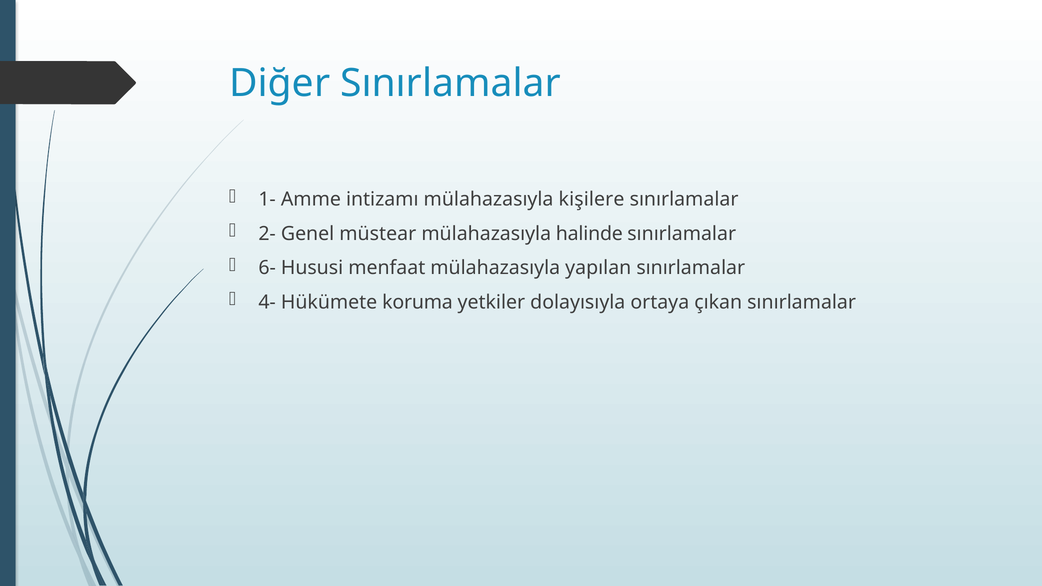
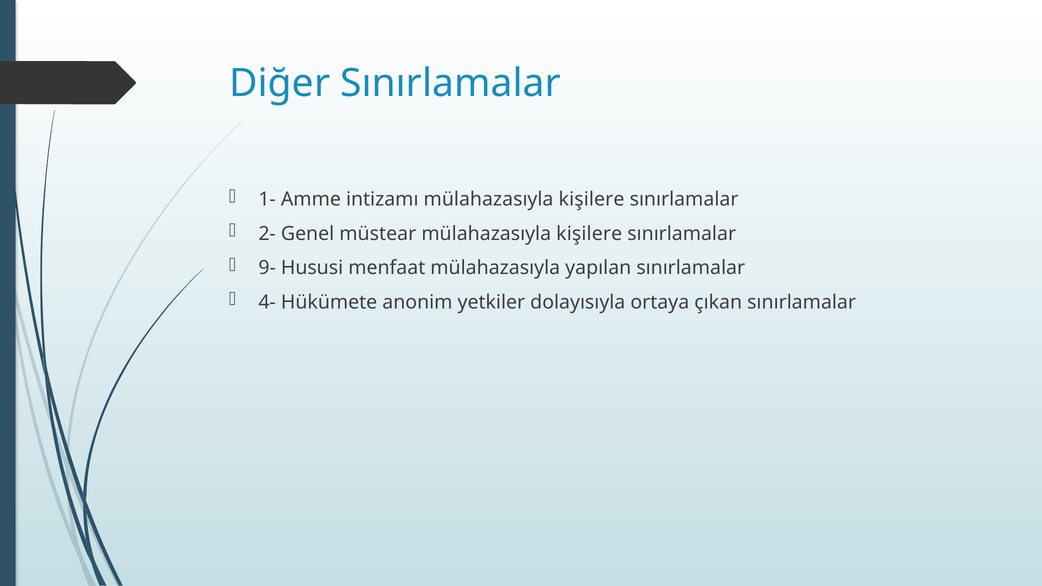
halinde at (589, 234): halinde -> kişilere
6-: 6- -> 9-
koruma: koruma -> anonim
